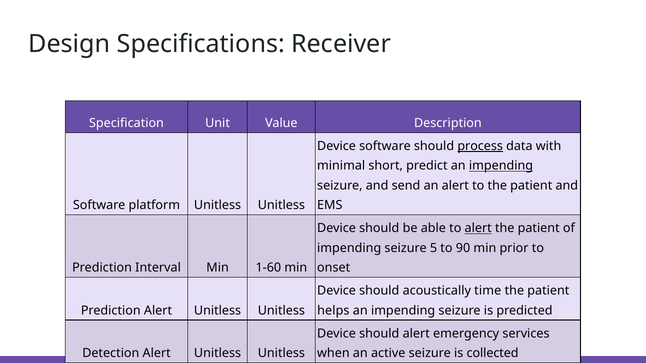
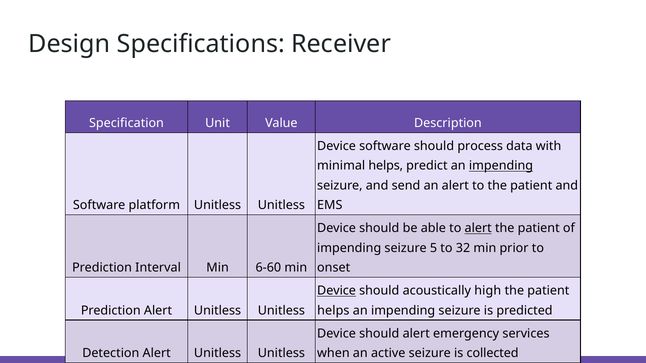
process underline: present -> none
minimal short: short -> helps
90: 90 -> 32
1-60: 1-60 -> 6-60
Device at (337, 291) underline: none -> present
time: time -> high
